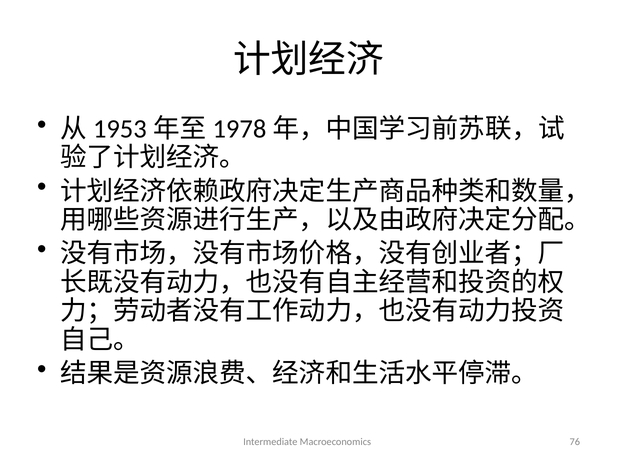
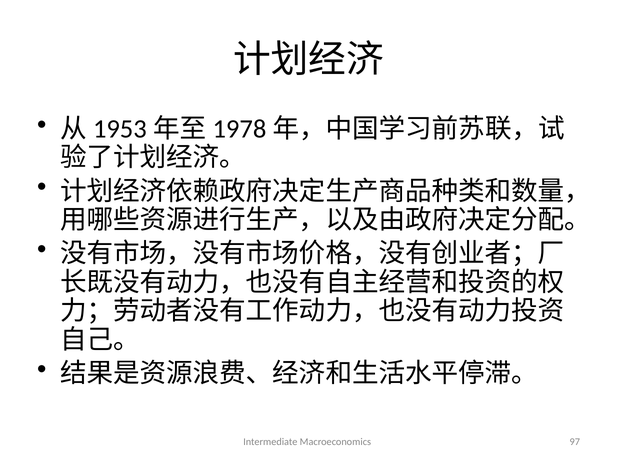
76: 76 -> 97
